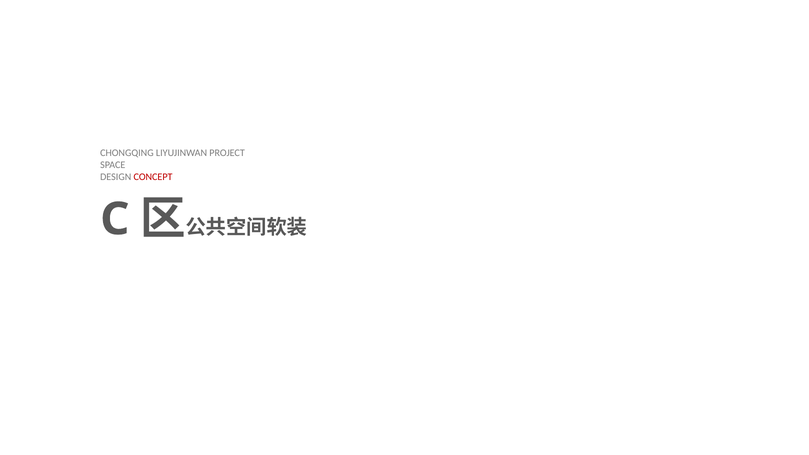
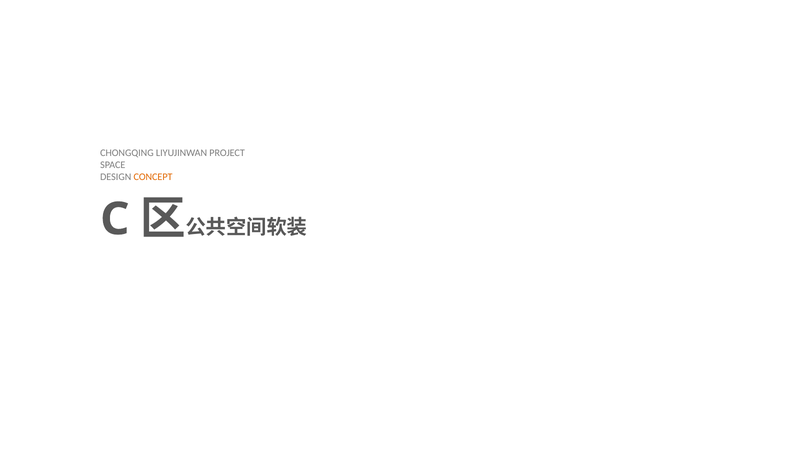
CONCEPT colour: red -> orange
